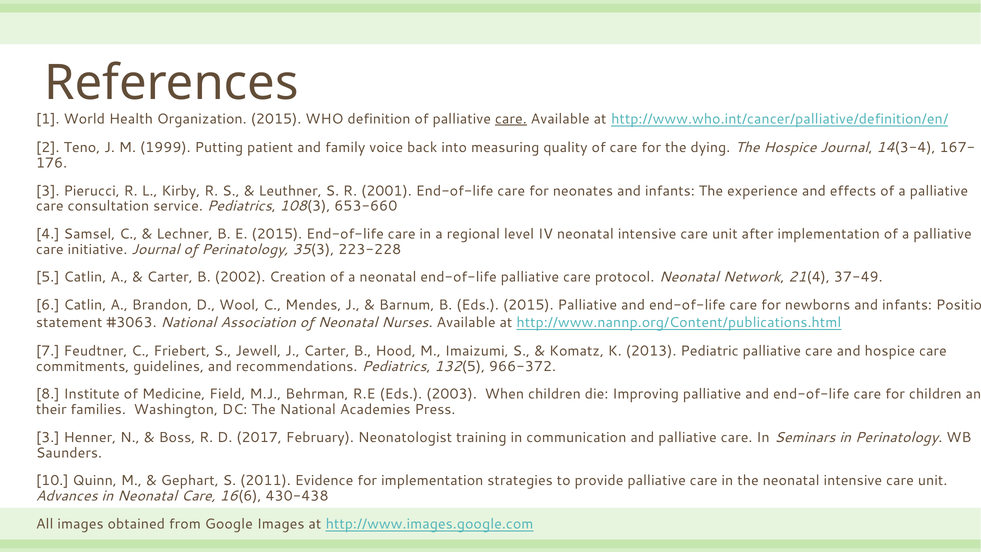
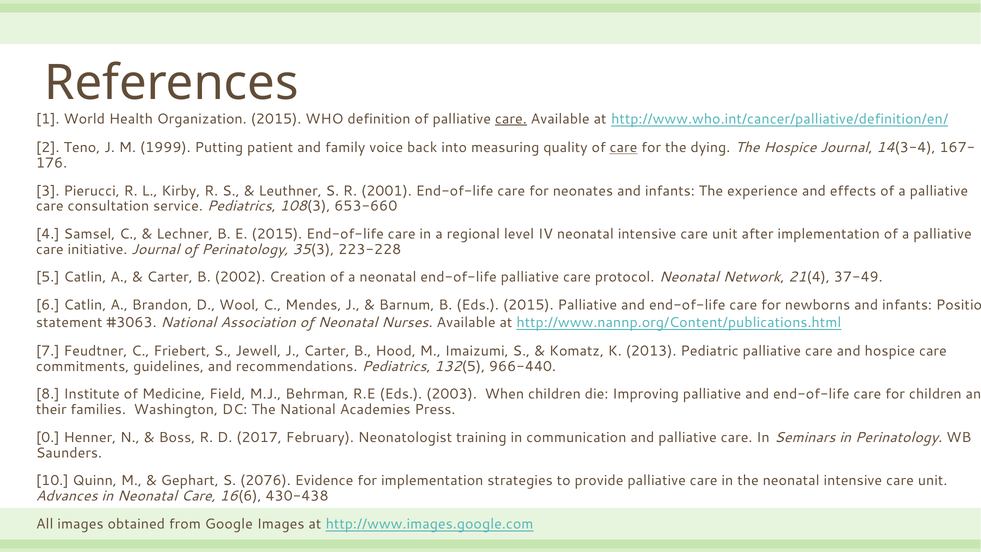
care at (623, 148) underline: none -> present
966-372: 966-372 -> 966-440
3 at (48, 437): 3 -> 0
2011: 2011 -> 2076
